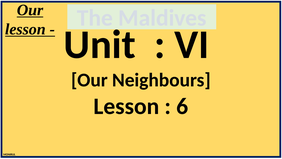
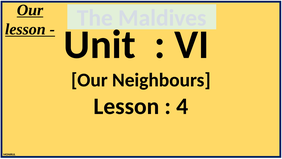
6: 6 -> 4
